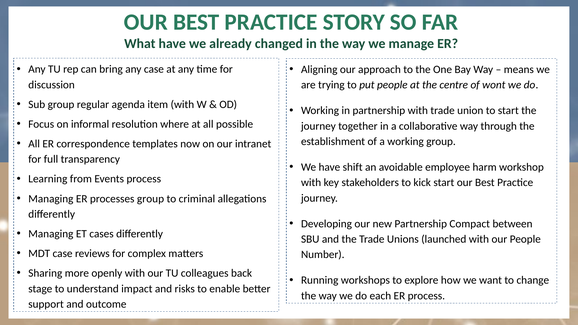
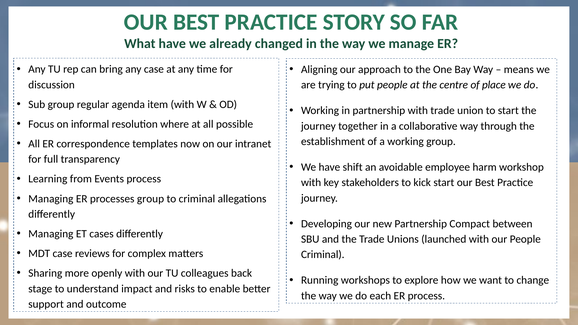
wont: wont -> place
Number at (323, 255): Number -> Criminal
